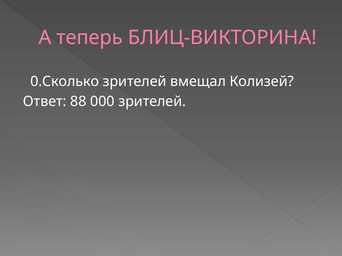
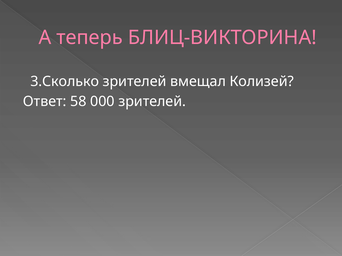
0.Сколько: 0.Сколько -> 3.Сколько
88: 88 -> 58
